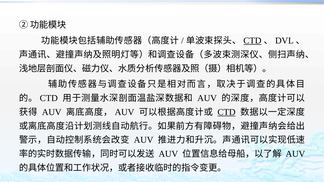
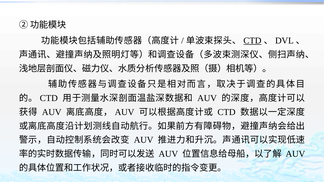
CTD at (227, 112) underline: present -> none
